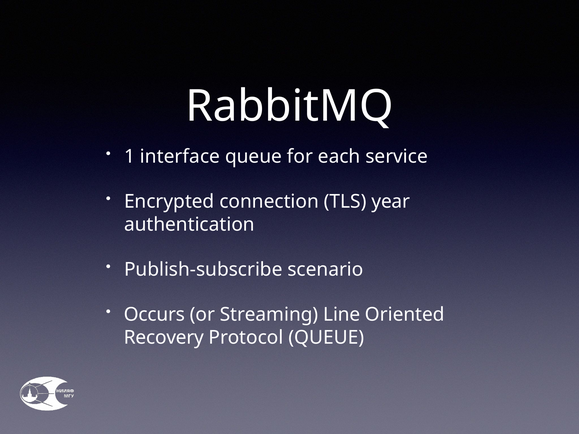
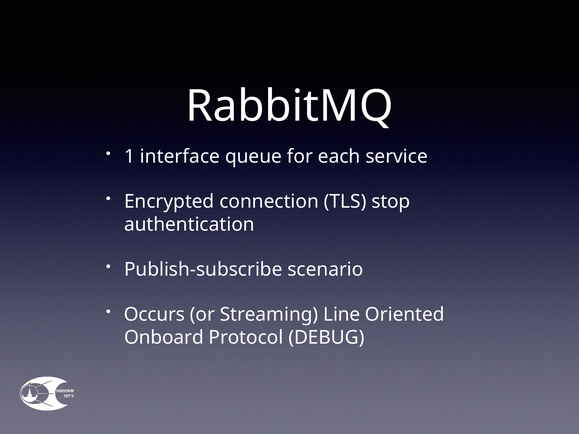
year: year -> stop
Recovery: Recovery -> Onboard
Protocol QUEUE: QUEUE -> DEBUG
